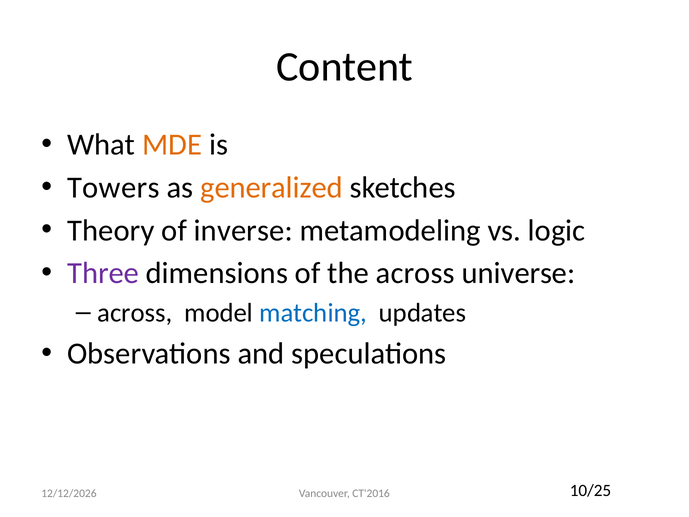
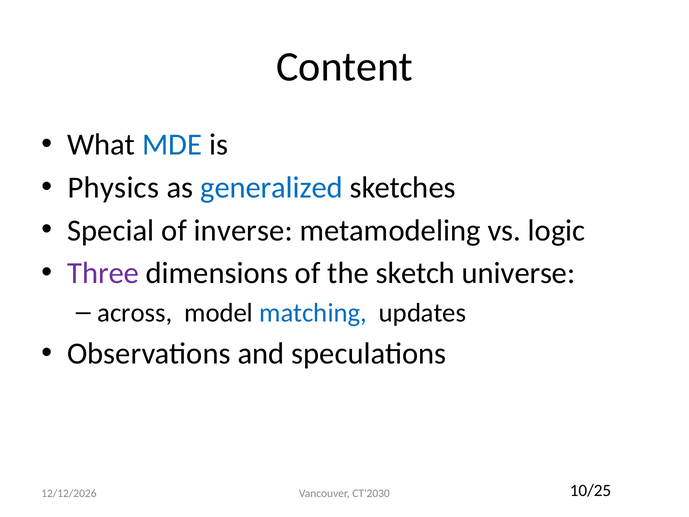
MDE colour: orange -> blue
Towers: Towers -> Physics
generalized colour: orange -> blue
Theory: Theory -> Special
the across: across -> sketch
CT'2016: CT'2016 -> CT'2030
